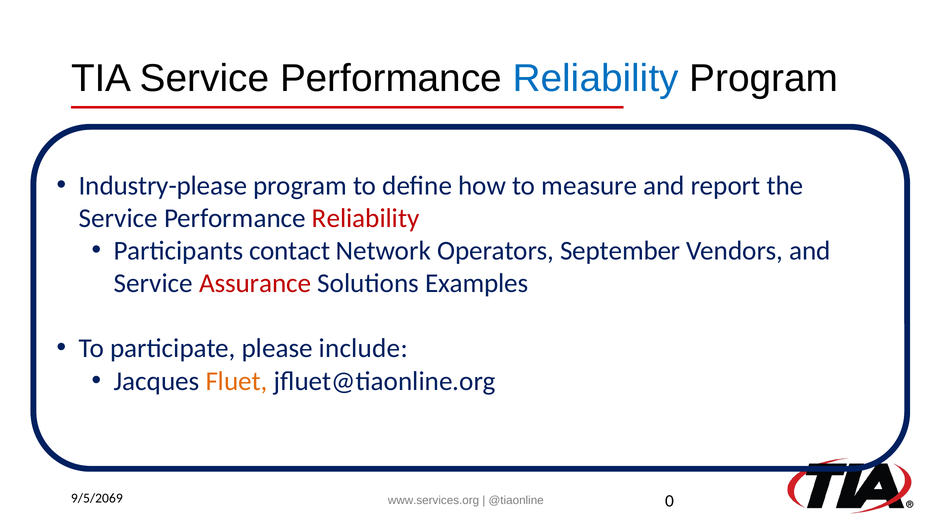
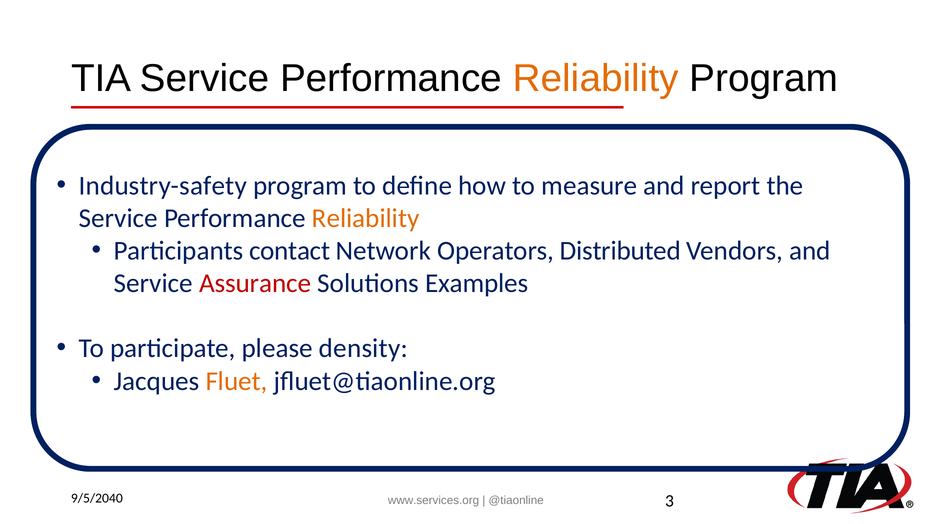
Reliability at (596, 78) colour: blue -> orange
Industry-please: Industry-please -> Industry-safety
Reliability at (366, 218) colour: red -> orange
September: September -> Distributed
include: include -> density
9/5/2069: 9/5/2069 -> 9/5/2040
0: 0 -> 3
